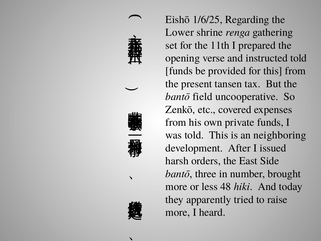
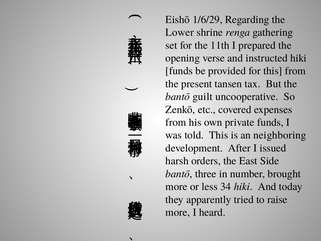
1/6/25: 1/6/25 -> 1/6/29
instructed told: told -> hiki
field: field -> guilt
48: 48 -> 34
